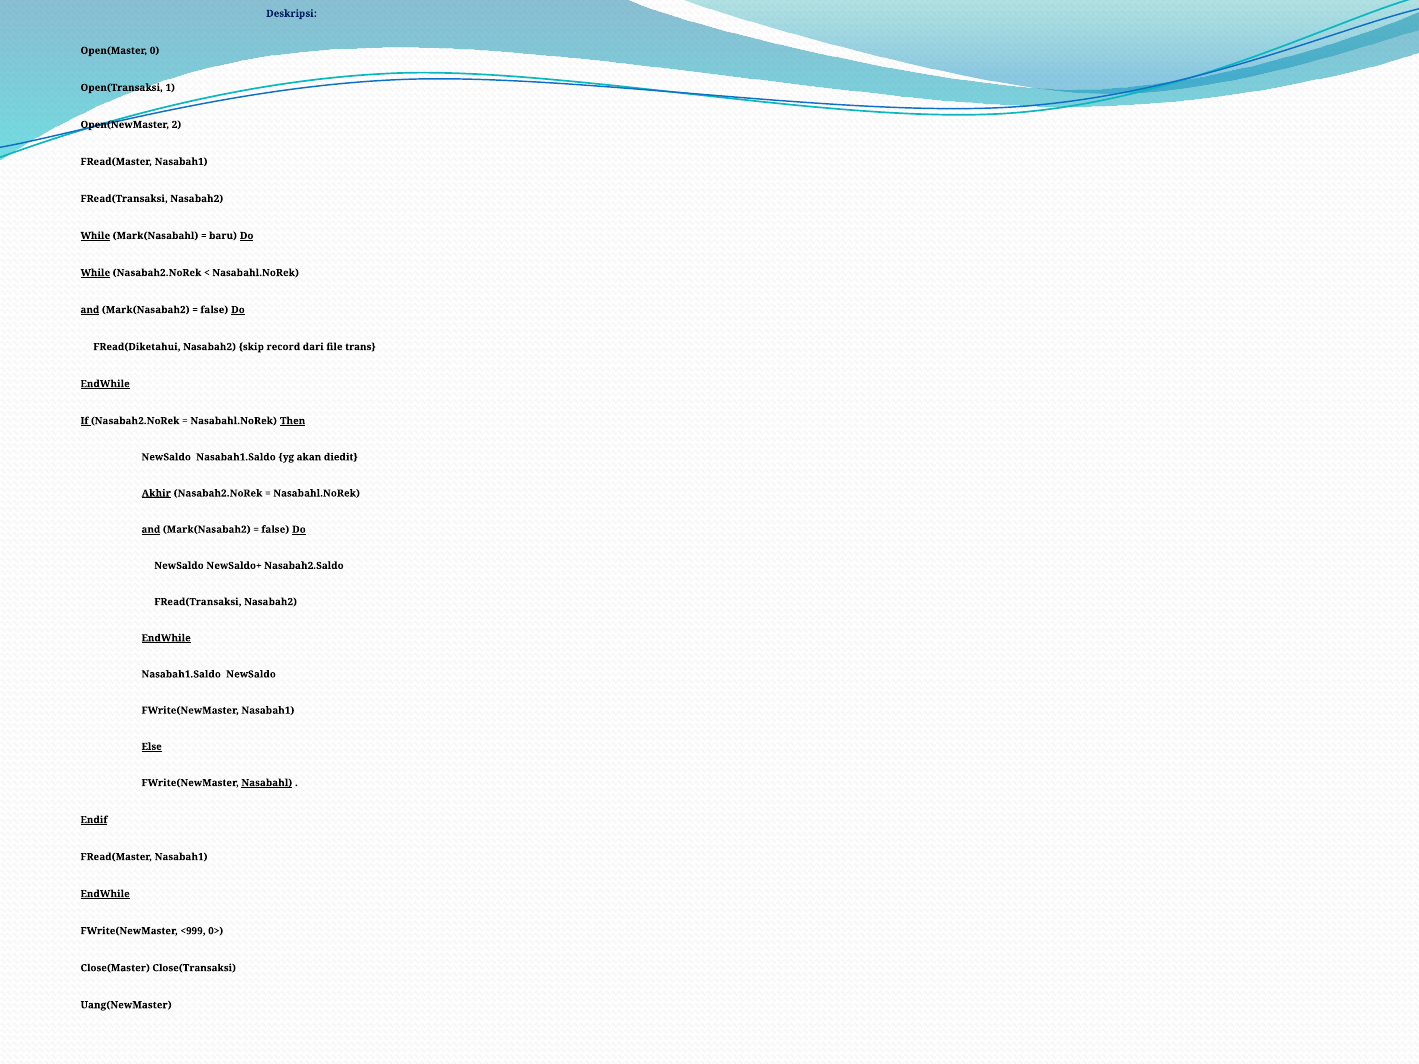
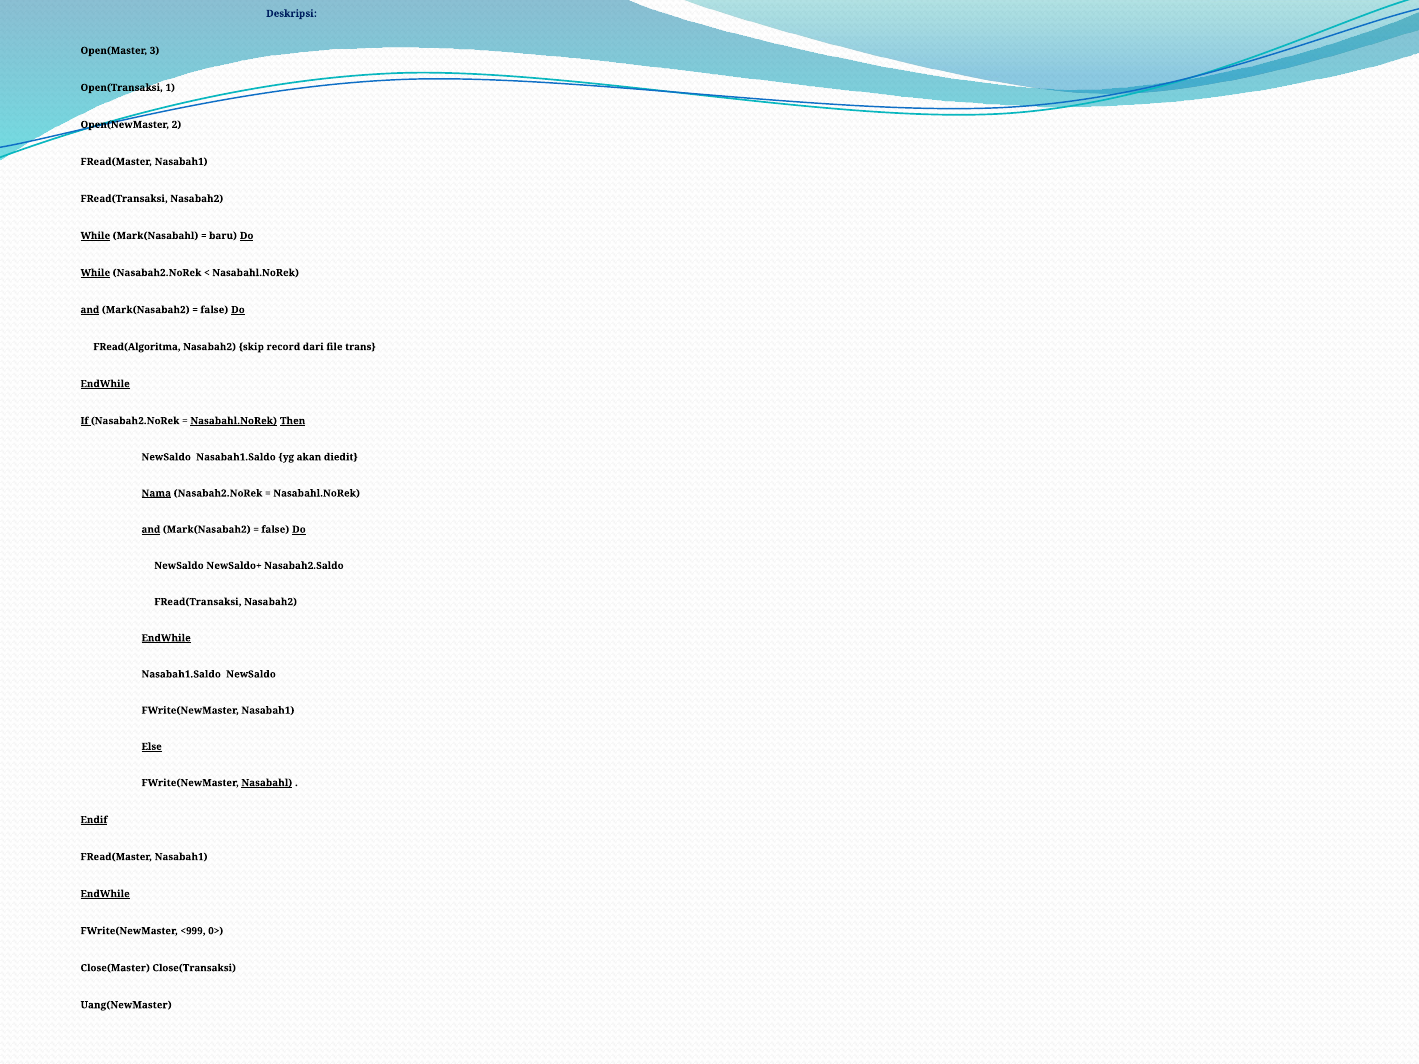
0: 0 -> 3
FRead(Diketahui: FRead(Diketahui -> FRead(Algoritma
Nasabahl.NoRek at (234, 421) underline: none -> present
Akhir: Akhir -> Nama
